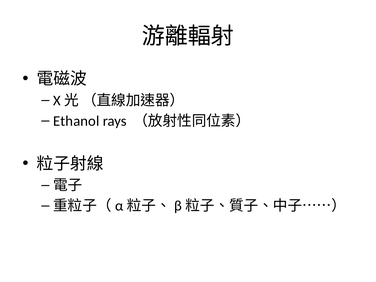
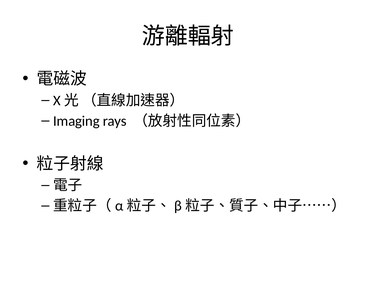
Ethanol: Ethanol -> Imaging
